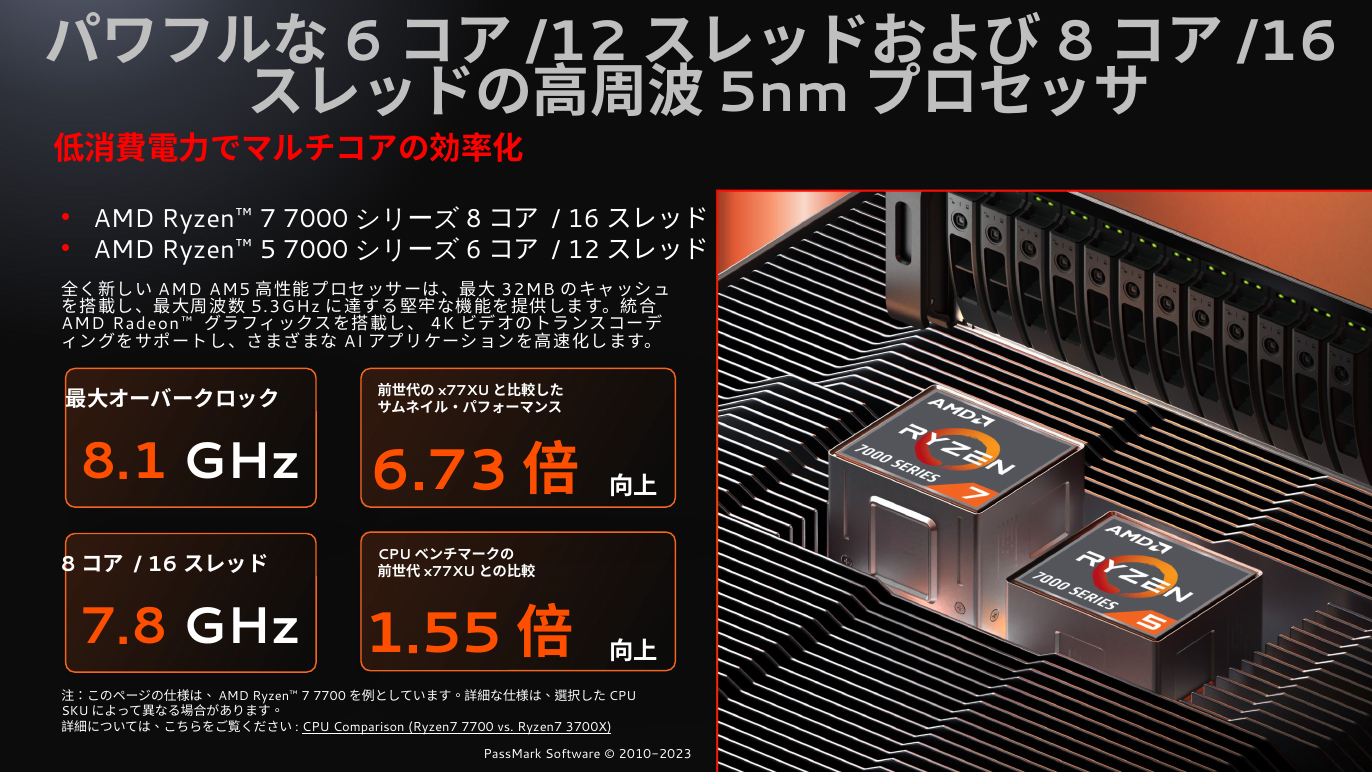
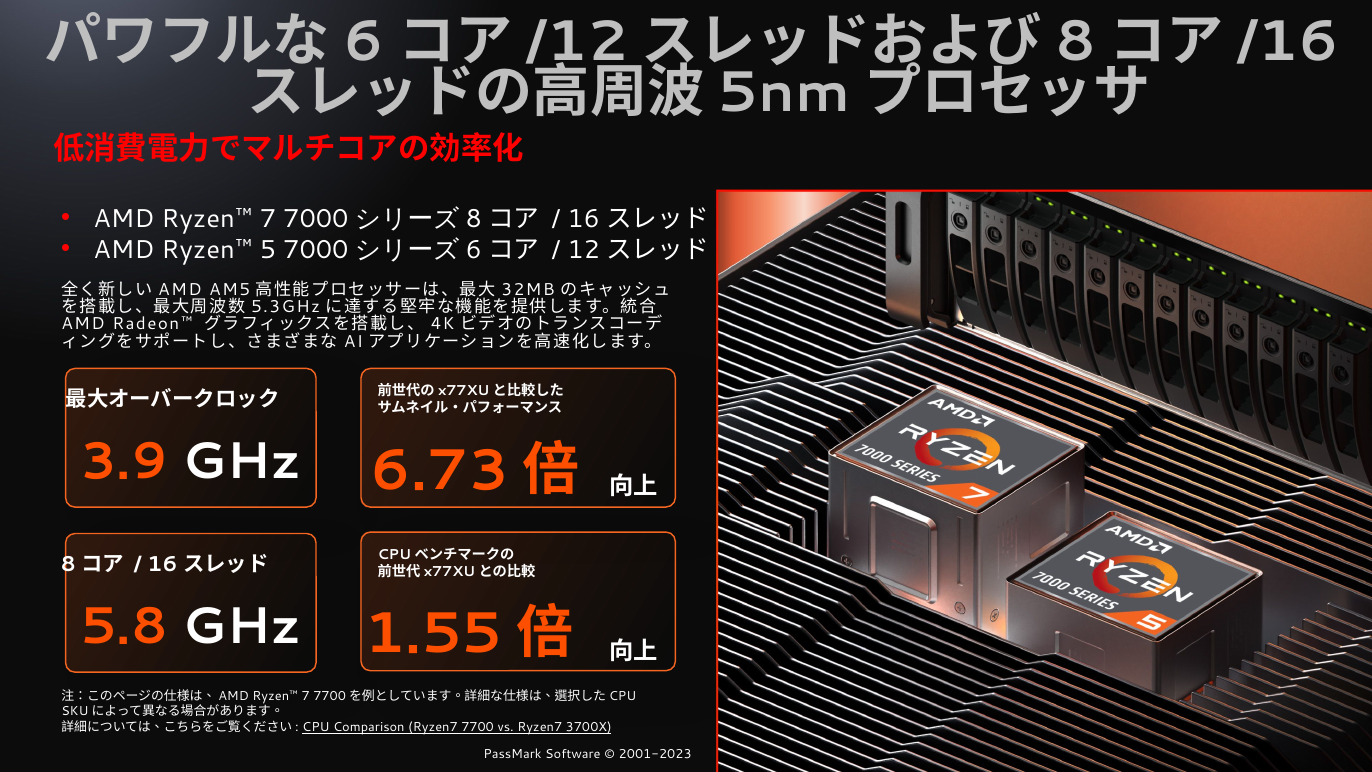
8.1: 8.1 -> 3.9
7.8: 7.8 -> 5.8
2010-2023: 2010-2023 -> 2001-2023
